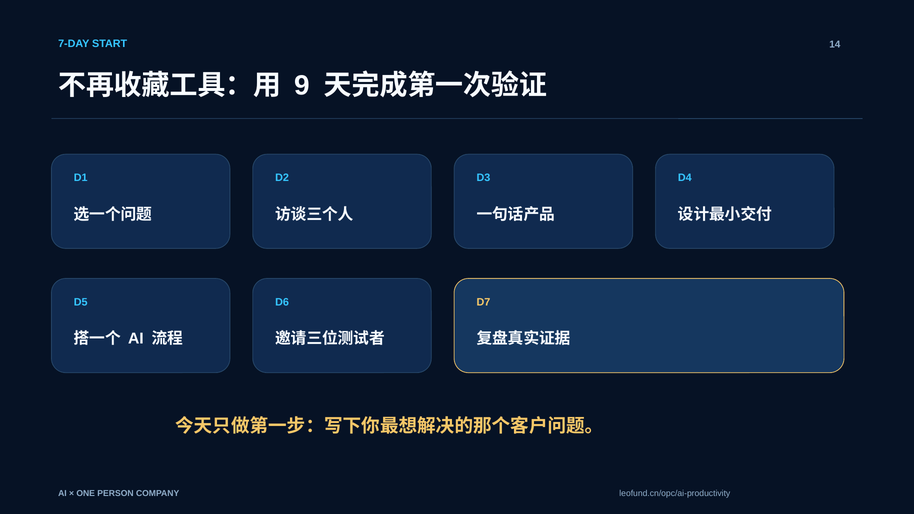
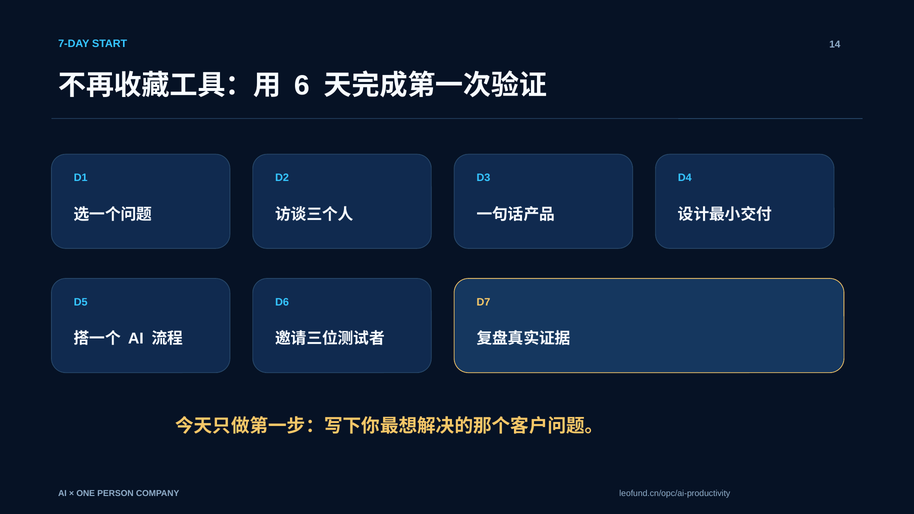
9: 9 -> 6
